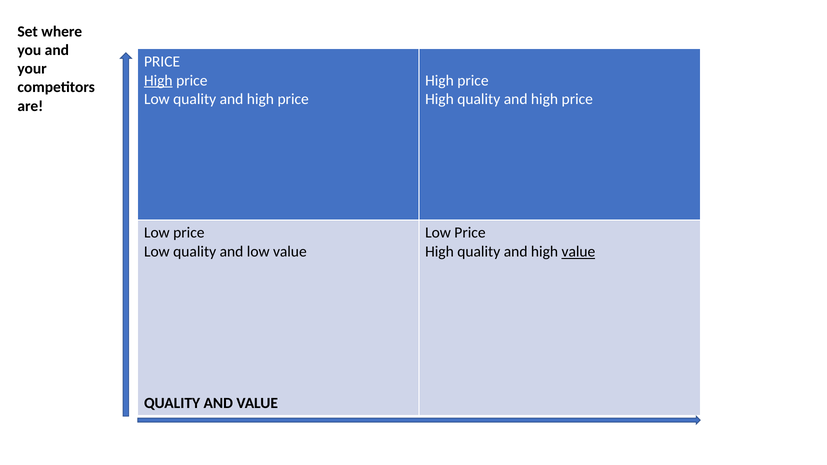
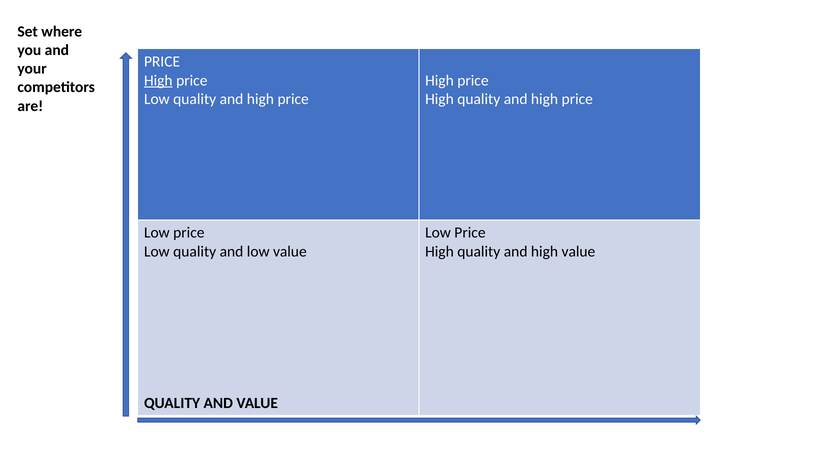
value at (578, 252) underline: present -> none
